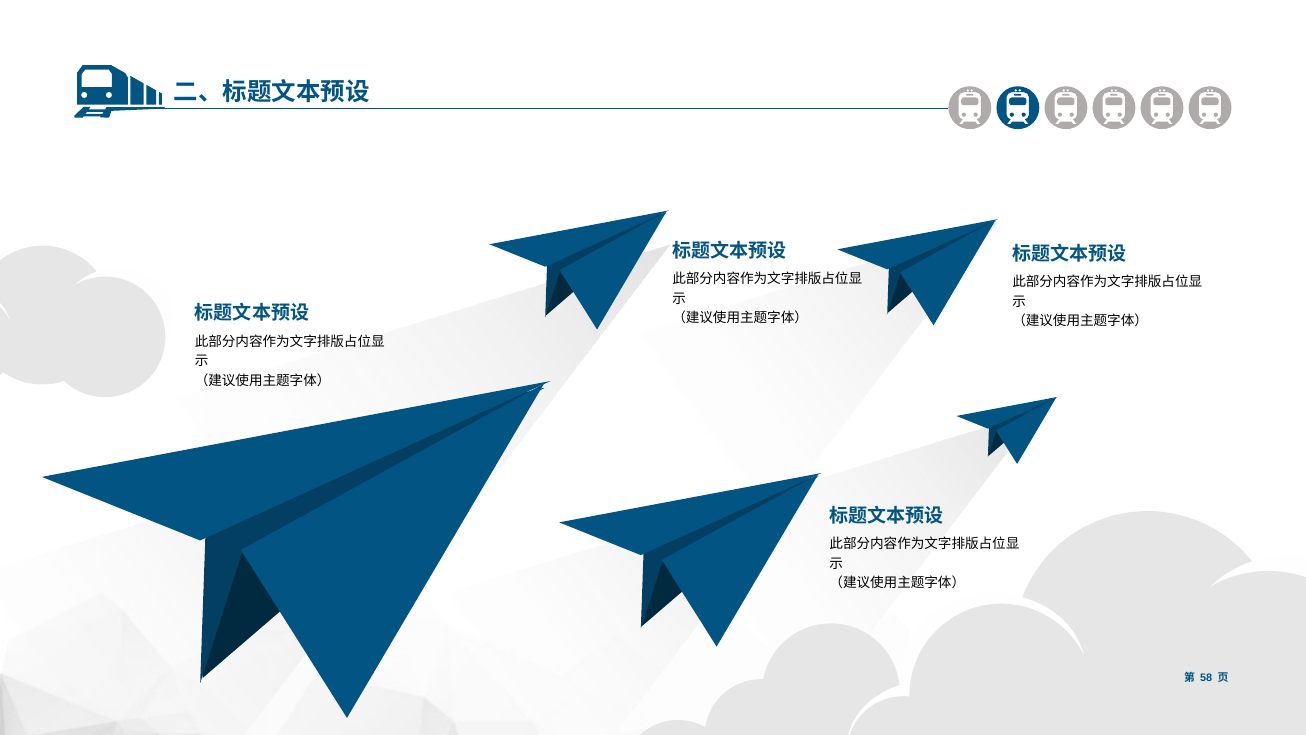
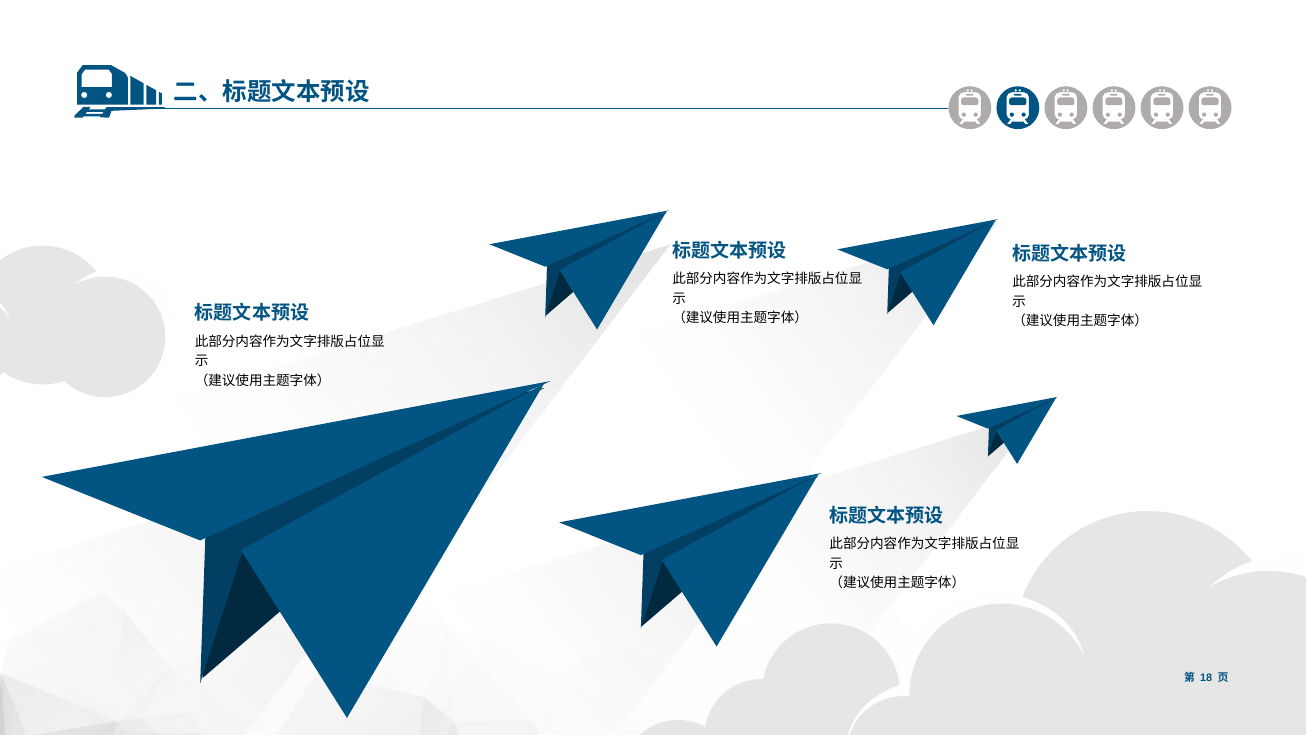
58: 58 -> 18
